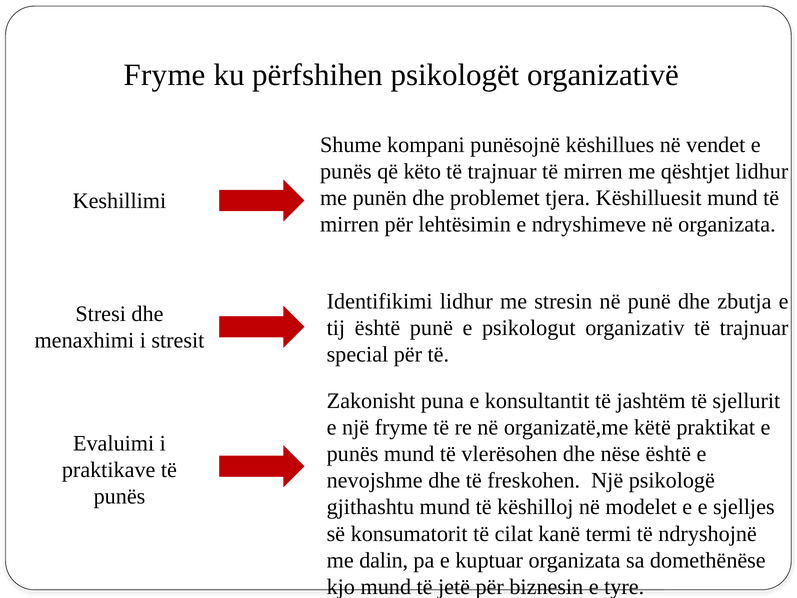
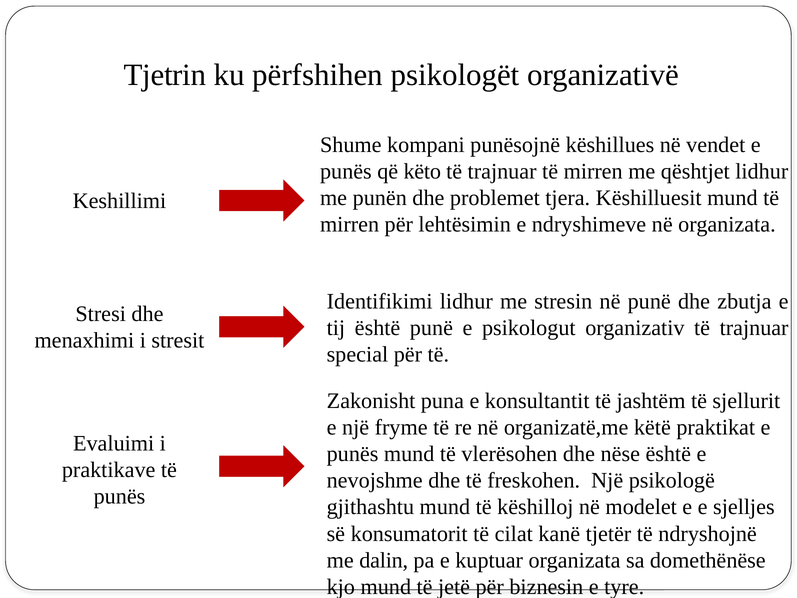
Fryme at (165, 75): Fryme -> Tjetrin
termi: termi -> tjetër
